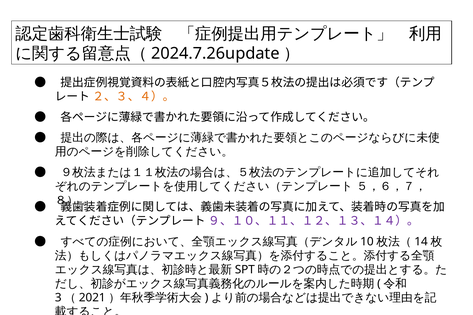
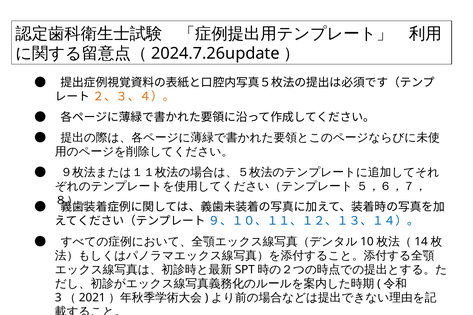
９、１０、１１、１２、１３、１４）。 colour: purple -> blue
